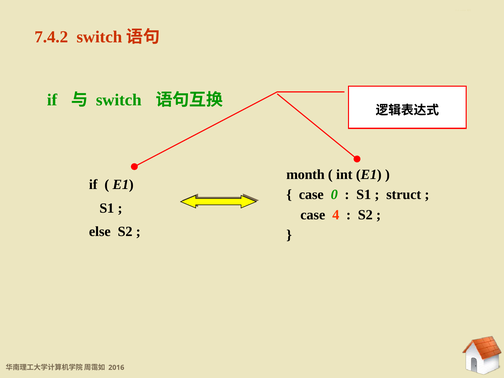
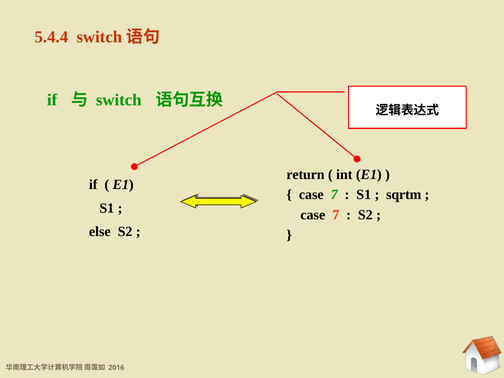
7.4.2: 7.4.2 -> 5.4.4
month: month -> return
0 at (334, 195): 0 -> 7
struct: struct -> sqrtm
4 at (336, 215): 4 -> 7
